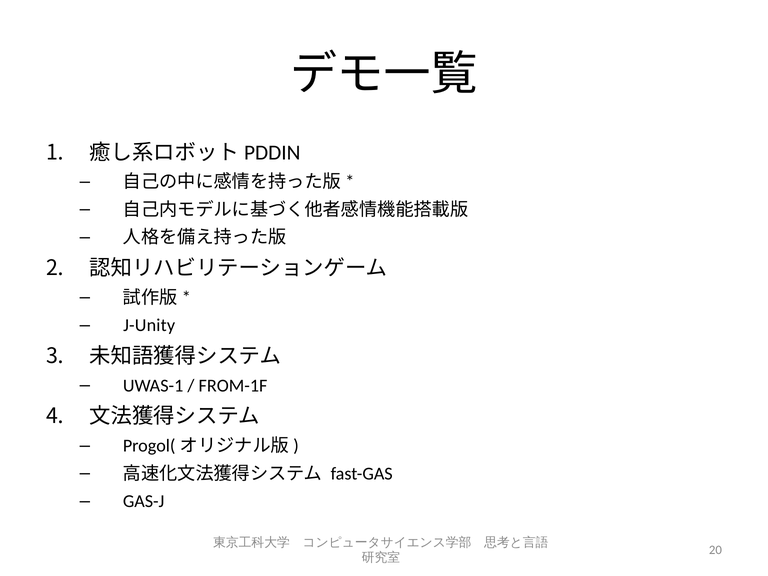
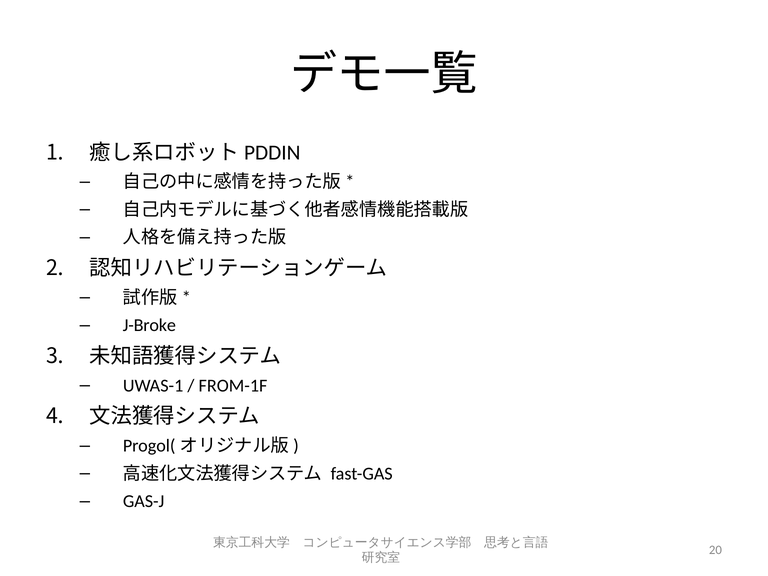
J-Unity: J-Unity -> J-Broke
